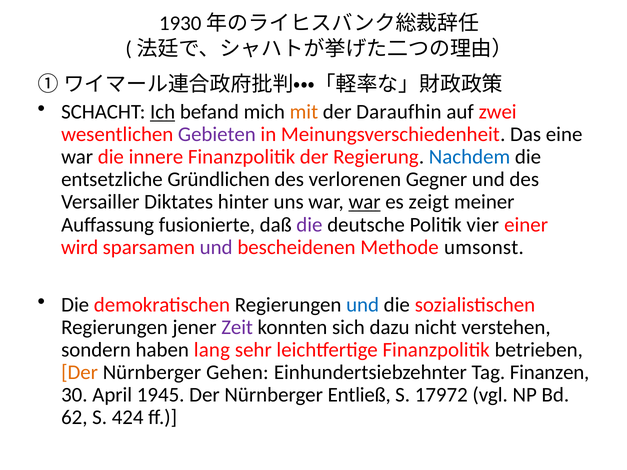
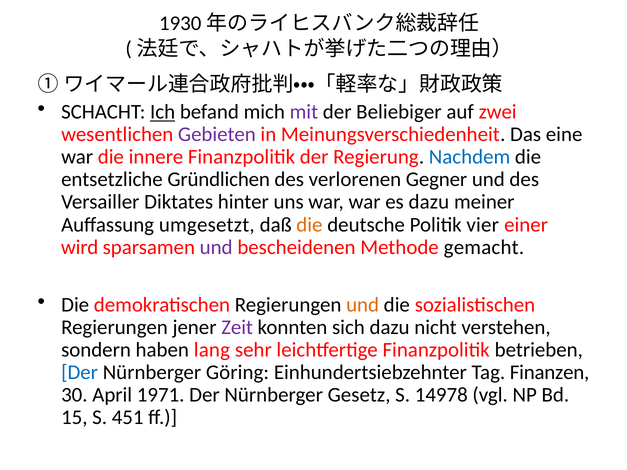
mit colour: orange -> purple
Daraufhin: Daraufhin -> Beliebiger
war at (365, 202) underline: present -> none
es zeigt: zeigt -> dazu
fusionierte: fusionierte -> umgesetzt
die at (309, 225) colour: purple -> orange
umsonst: umsonst -> gemacht
und at (363, 305) colour: blue -> orange
Der at (80, 373) colour: orange -> blue
Gehen: Gehen -> Göring
1945: 1945 -> 1971
Entließ: Entließ -> Gesetz
17972: 17972 -> 14978
62: 62 -> 15
424: 424 -> 451
